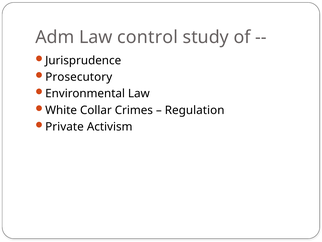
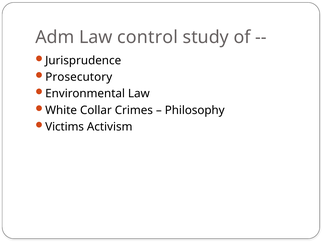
Regulation: Regulation -> Philosophy
Private: Private -> Victims
